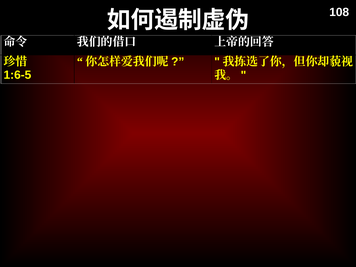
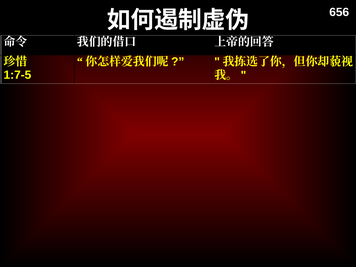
108: 108 -> 656
1:6-5: 1:6-5 -> 1:7-5
